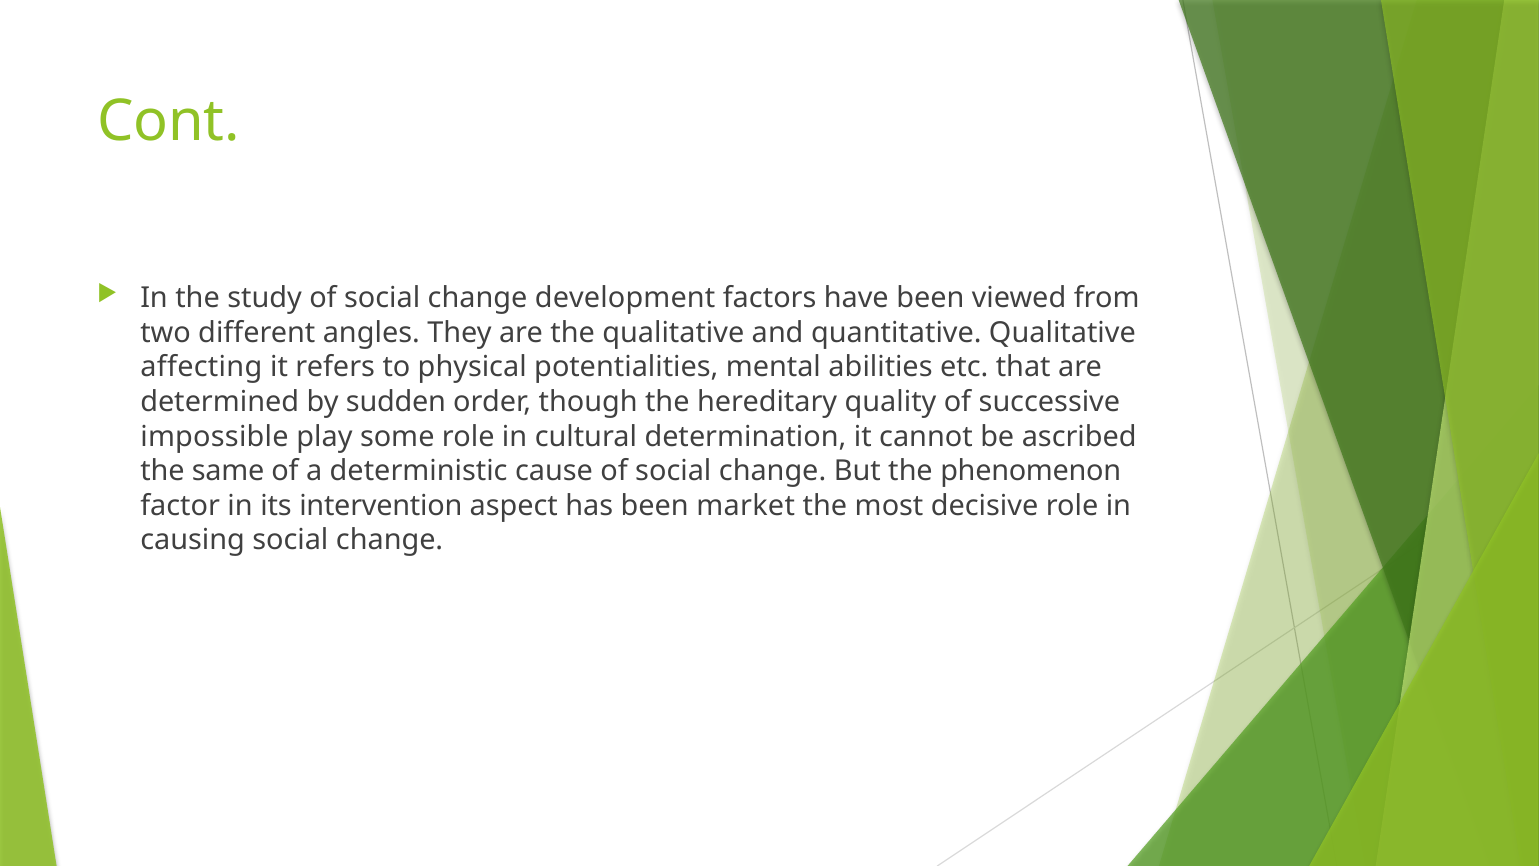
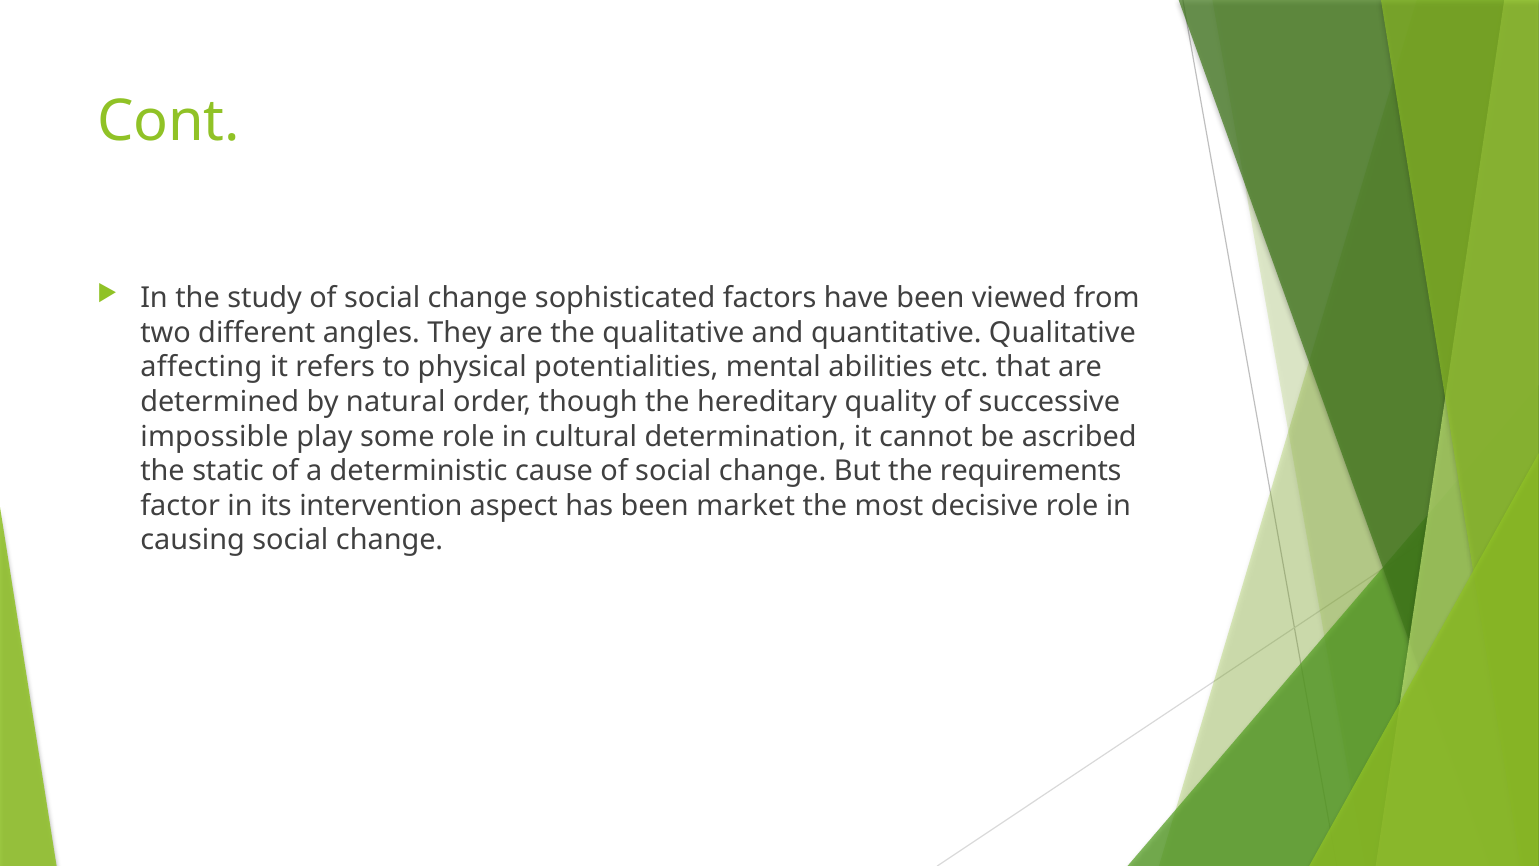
development: development -> sophisticated
sudden: sudden -> natural
same: same -> static
phenomenon: phenomenon -> requirements
